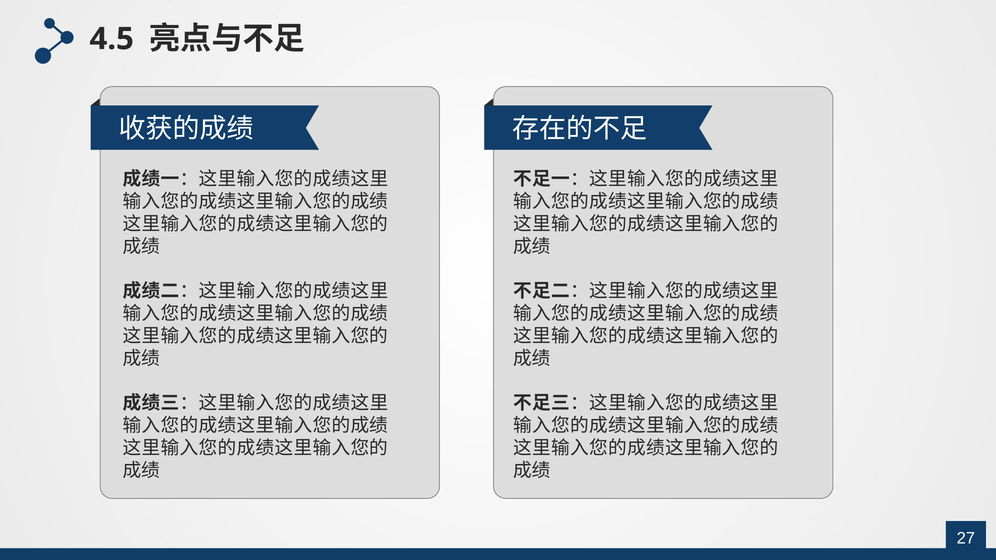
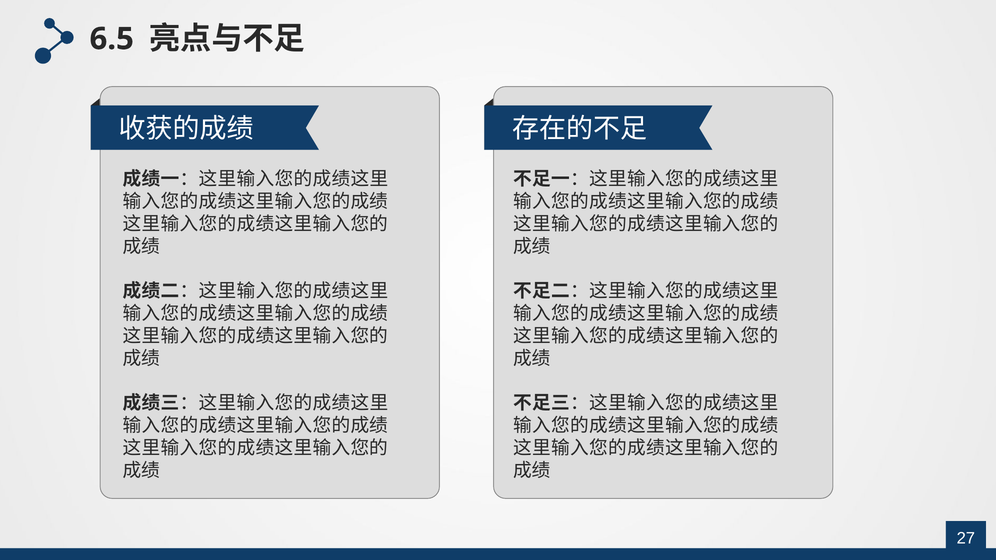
4.5: 4.5 -> 6.5
